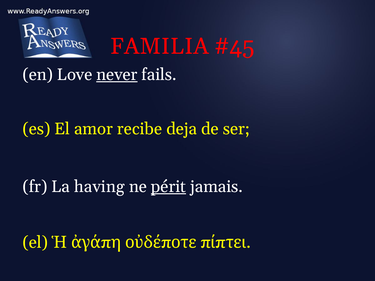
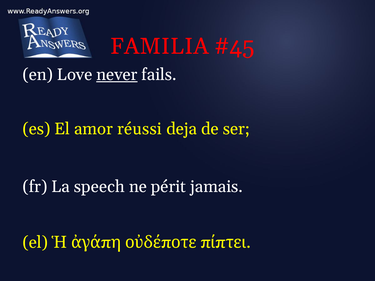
recibe: recibe -> réussi
having: having -> speech
périt underline: present -> none
